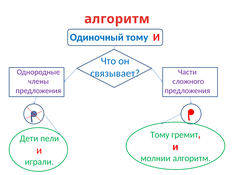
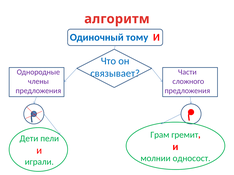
Тому at (160, 135): Тому -> Грам
молнии алгоритм: алгоритм -> односост
